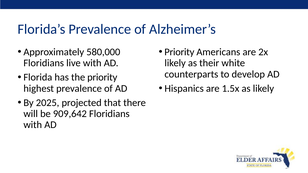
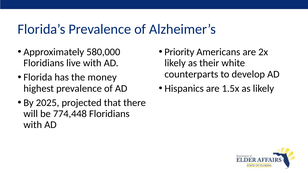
the priority: priority -> money
909,642: 909,642 -> 774,448
